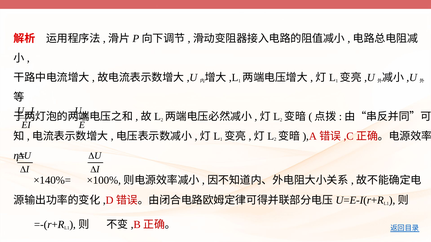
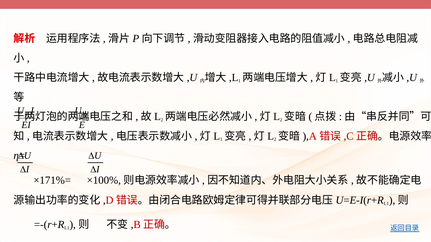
×140%=: ×140%= -> ×171%=
